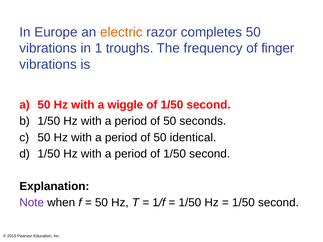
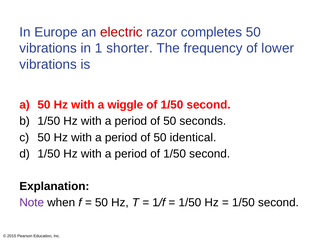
electric colour: orange -> red
troughs: troughs -> shorter
finger: finger -> lower
